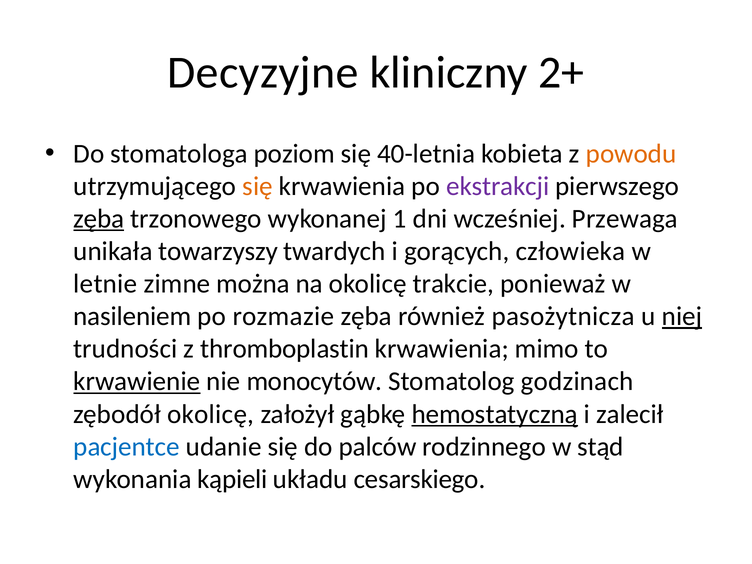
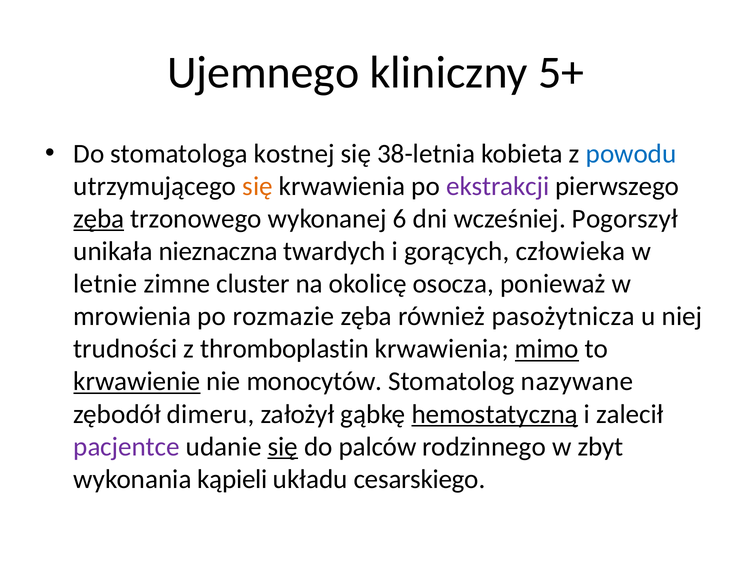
Decyzyjne: Decyzyjne -> Ujemnego
2+: 2+ -> 5+
poziom: poziom -> kostnej
40-letnia: 40-letnia -> 38-letnia
powodu colour: orange -> blue
1: 1 -> 6
Przewaga: Przewaga -> Pogorszył
towarzyszy: towarzyszy -> nieznaczna
można: można -> cluster
trakcie: trakcie -> osocza
nasileniem: nasileniem -> mrowienia
niej underline: present -> none
mimo underline: none -> present
godzinach: godzinach -> nazywane
zębodół okolicę: okolicę -> dimeru
pacjentce colour: blue -> purple
się at (283, 447) underline: none -> present
stąd: stąd -> zbyt
